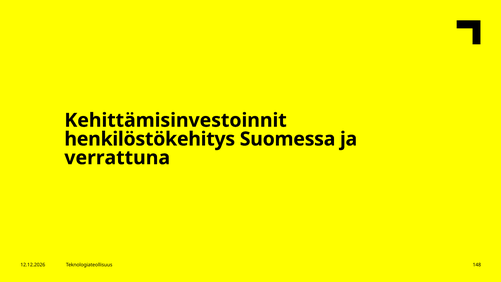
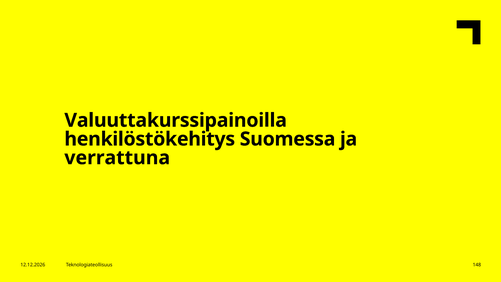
Kehittämisinvestoinnit: Kehittämisinvestoinnit -> Valuuttakurssipainoilla
